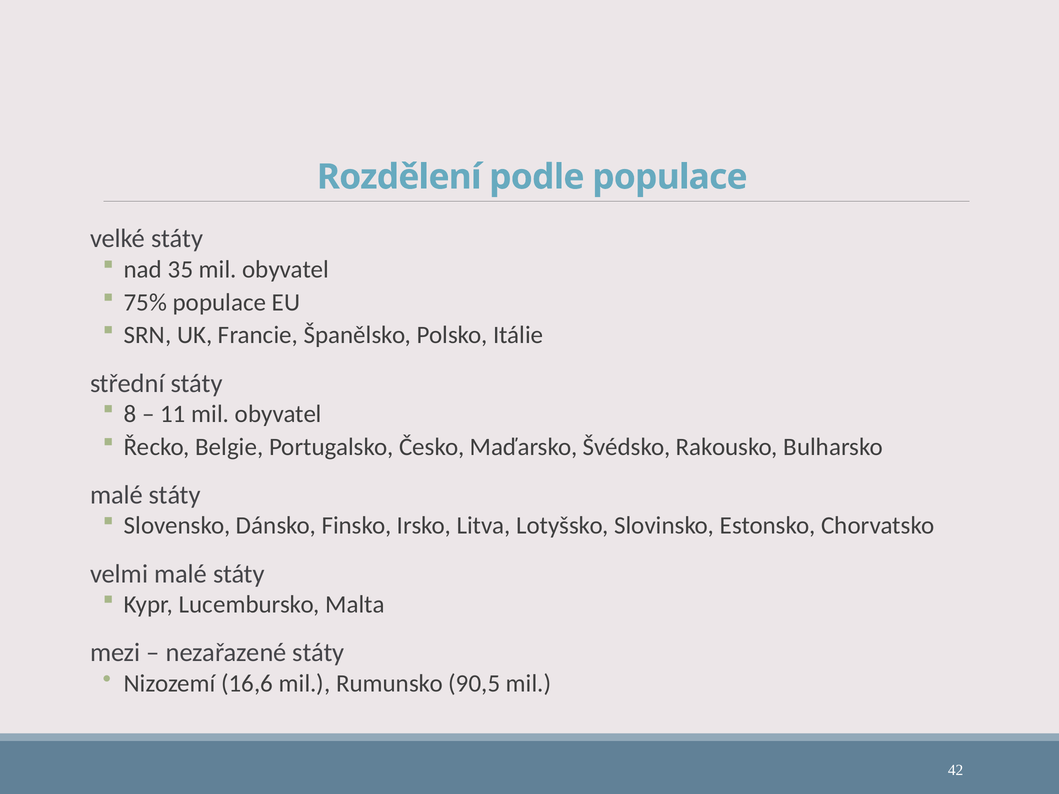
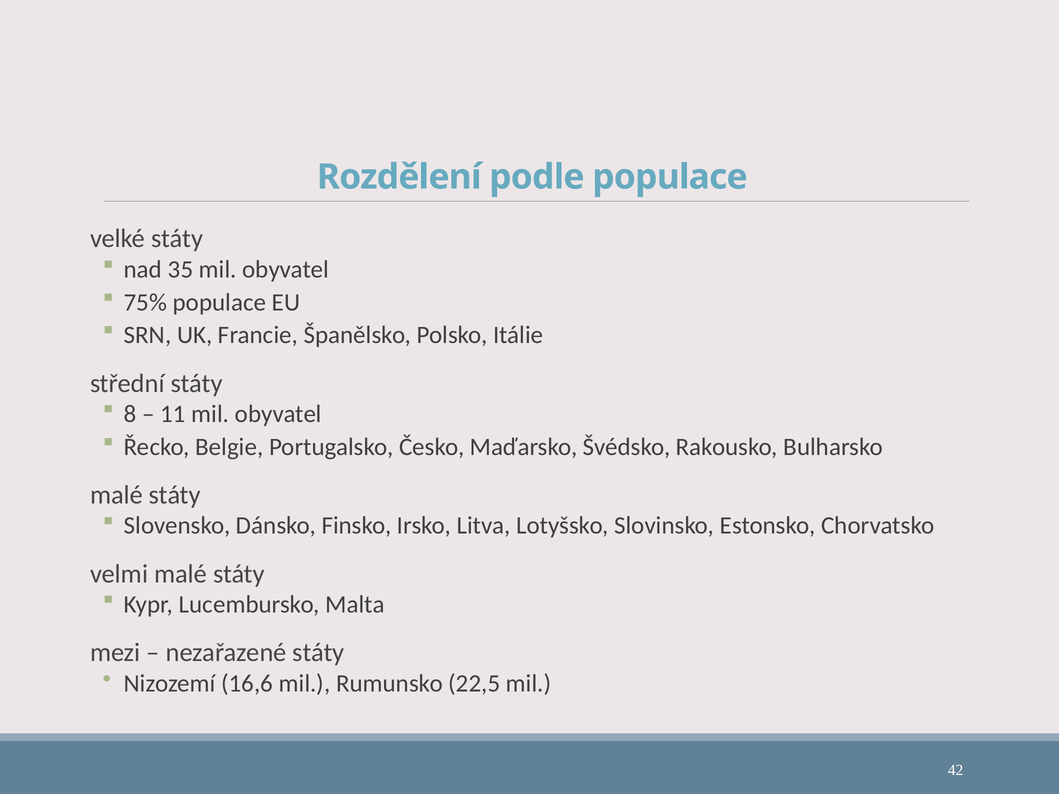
90,5: 90,5 -> 22,5
